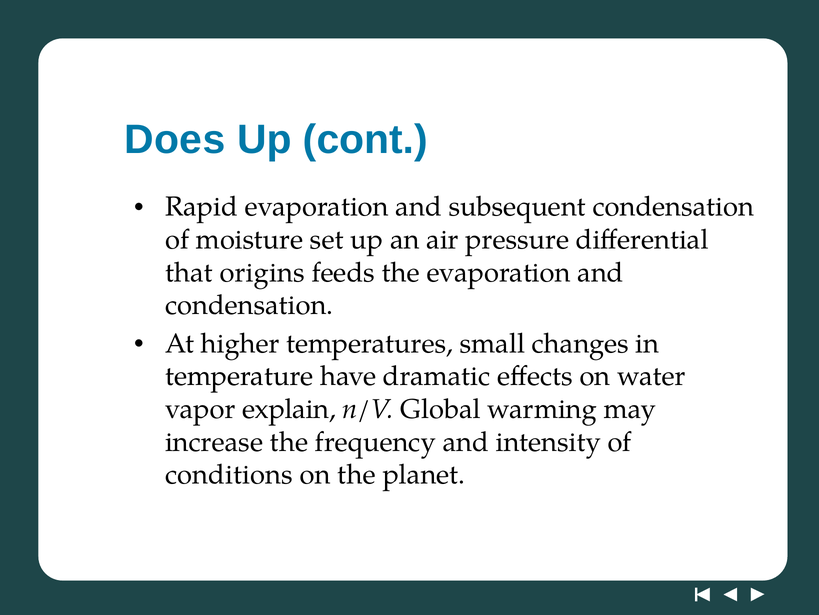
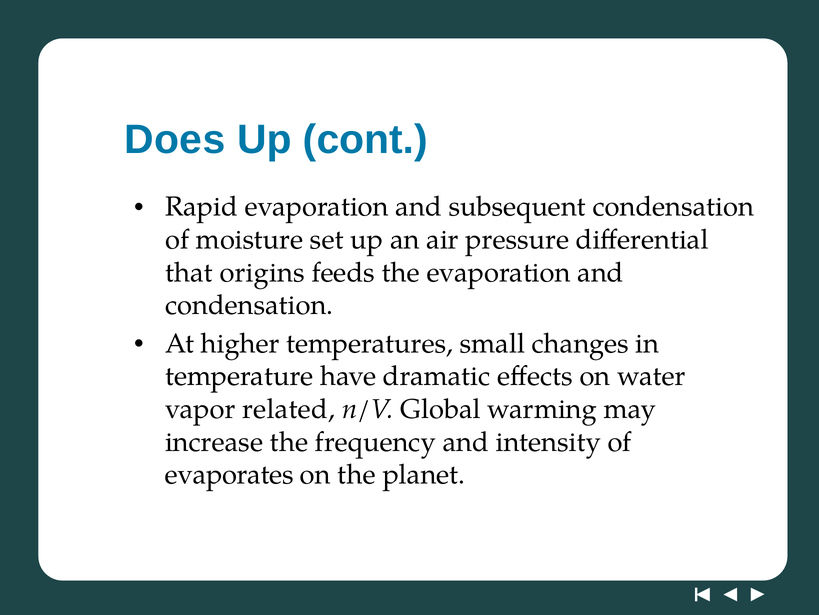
explain: explain -> related
conditions: conditions -> evaporates
